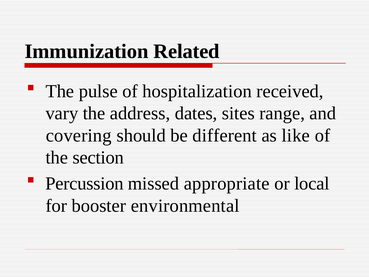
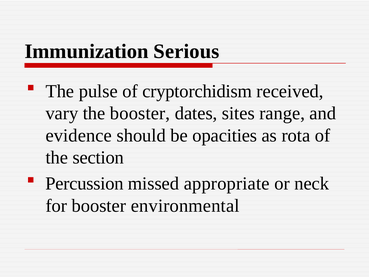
Related: Related -> Serious
hospitalization: hospitalization -> cryptorchidism
the address: address -> booster
covering: covering -> evidence
different: different -> opacities
like: like -> rota
local: local -> neck
